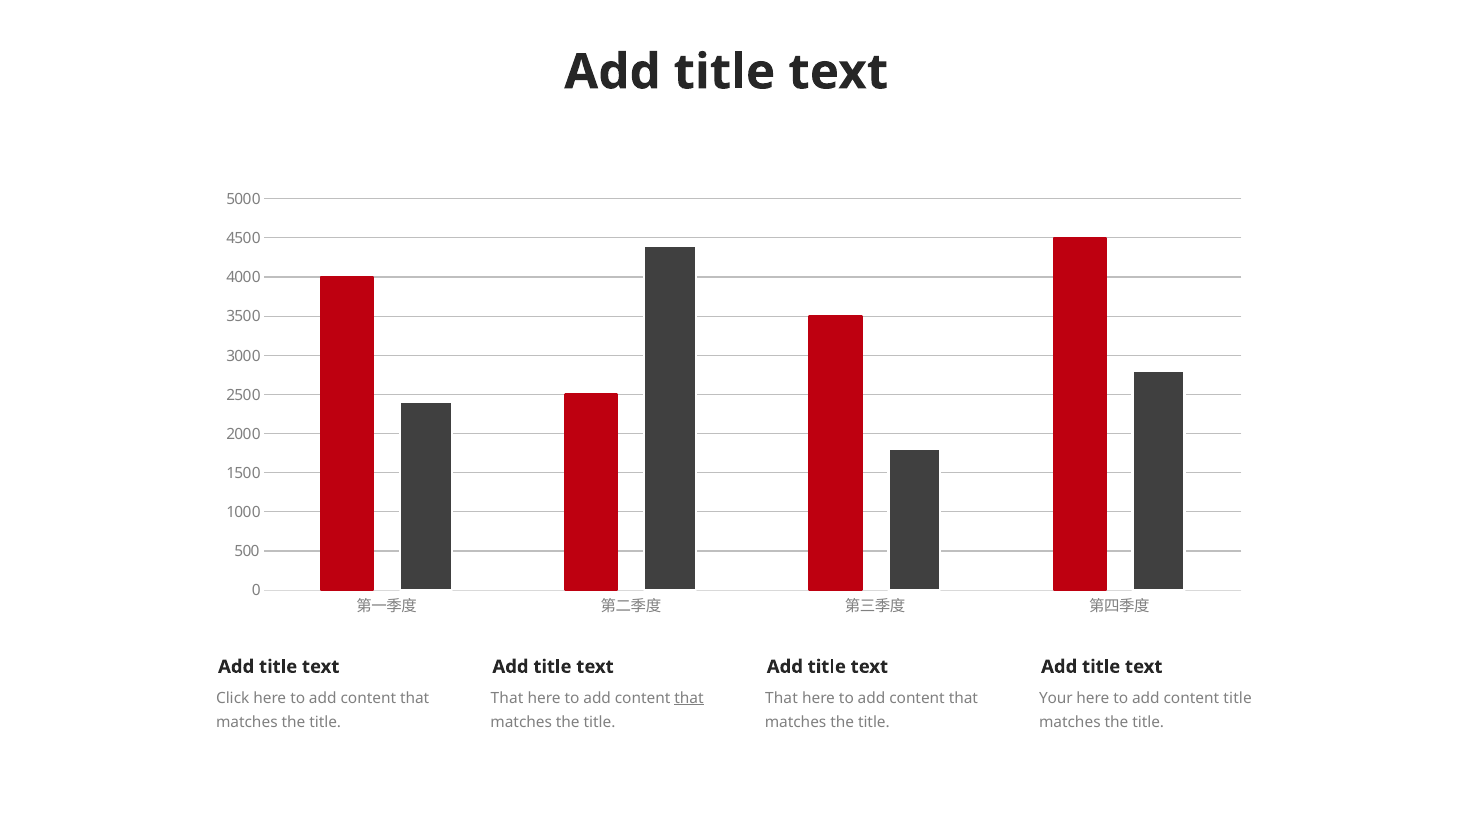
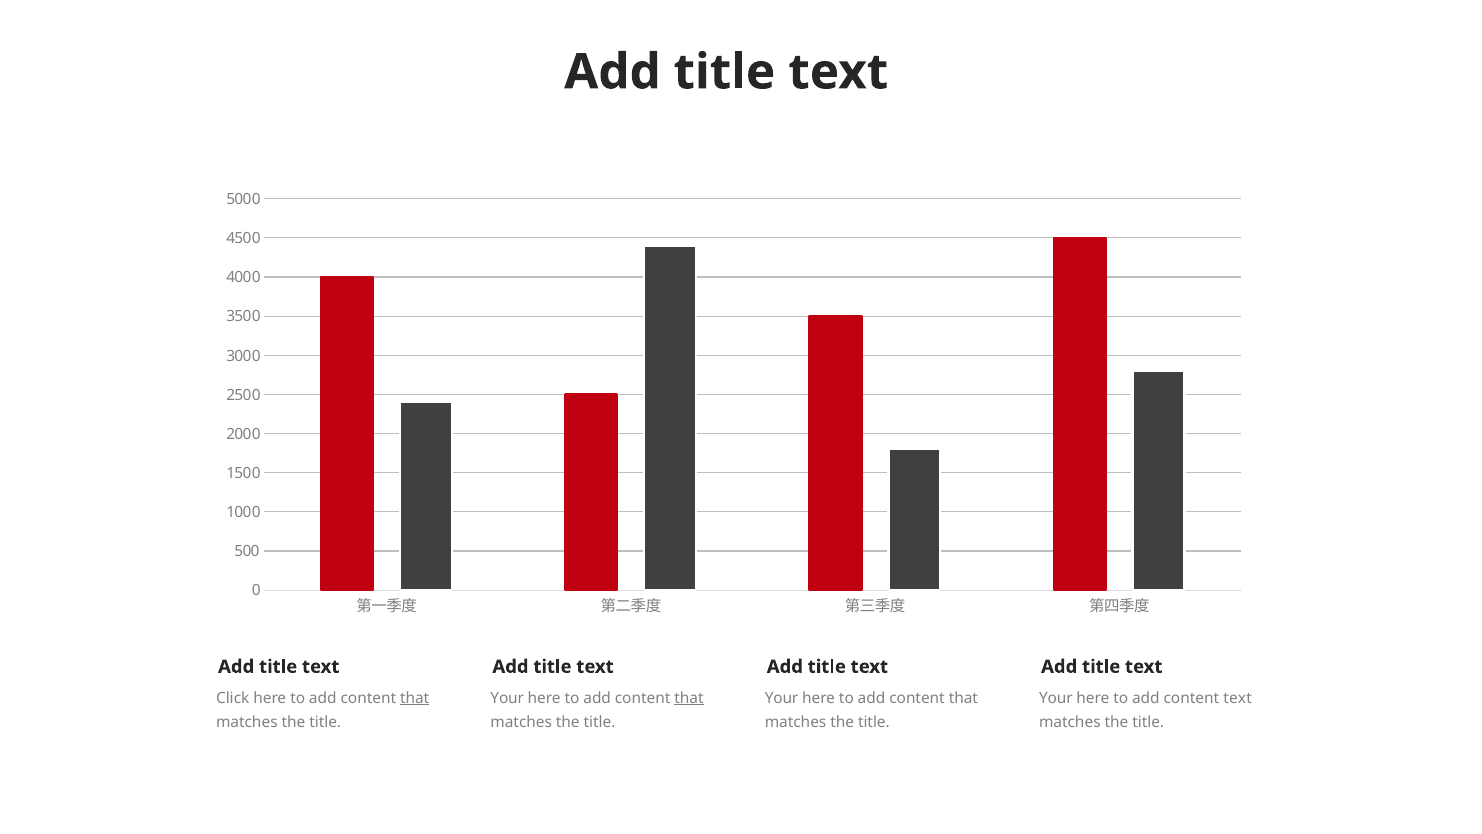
that at (415, 698) underline: none -> present
That at (507, 698): That -> Your
That at (781, 698): That -> Your
content title: title -> text
